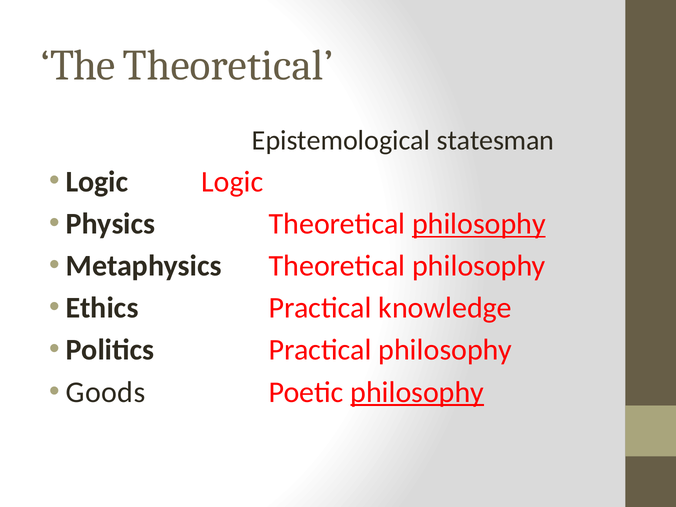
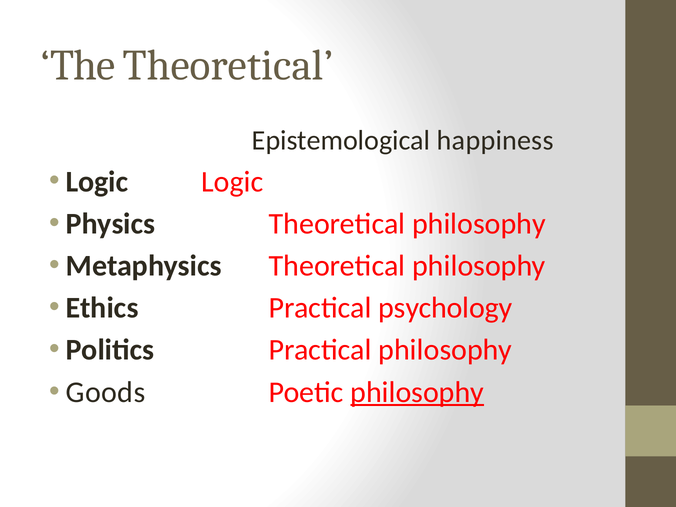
statesman: statesman -> happiness
philosophy at (479, 224) underline: present -> none
knowledge: knowledge -> psychology
